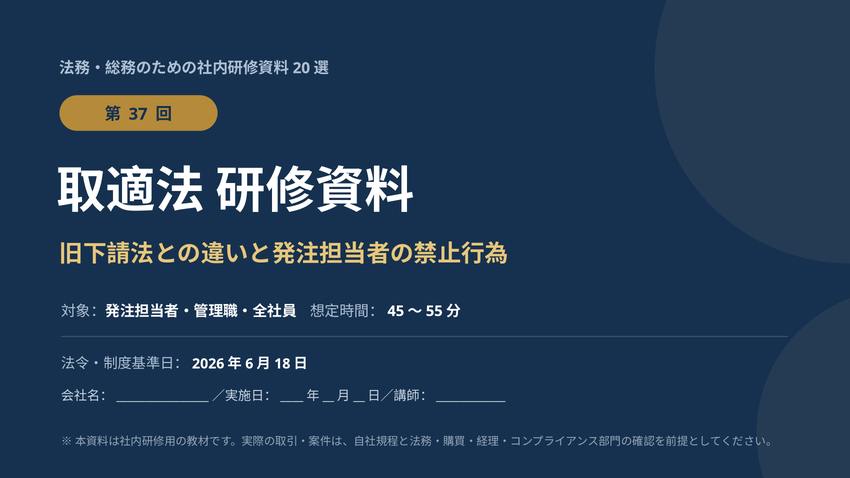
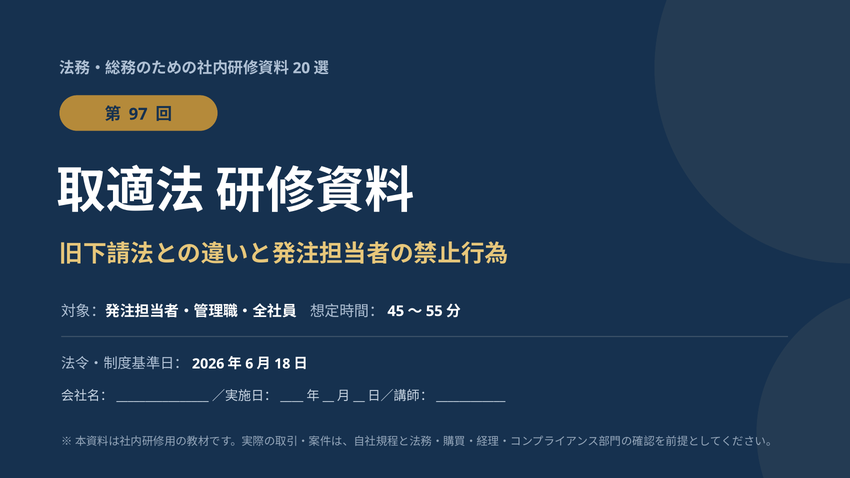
37: 37 -> 97
